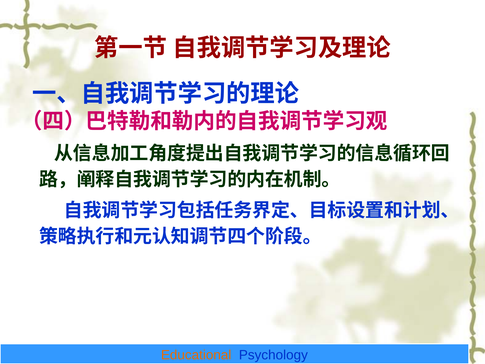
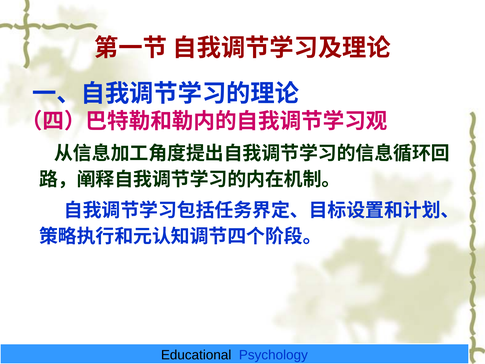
Educational colour: orange -> black
